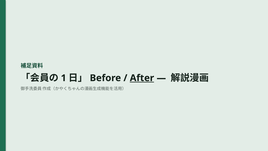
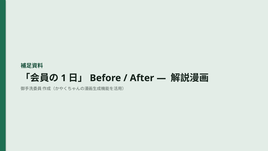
After underline: present -> none
